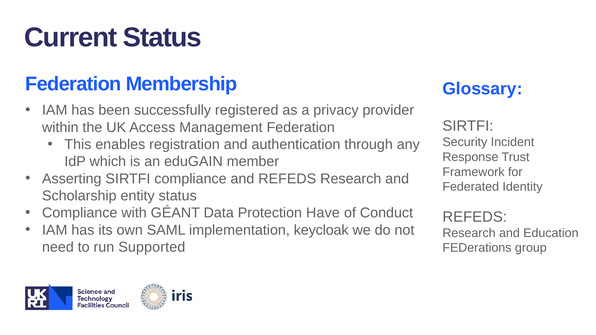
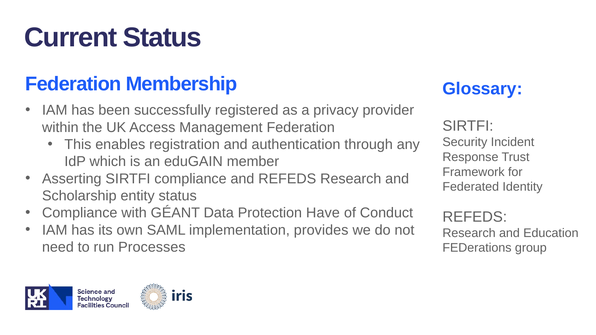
keycloak: keycloak -> provides
Supported: Supported -> Processes
